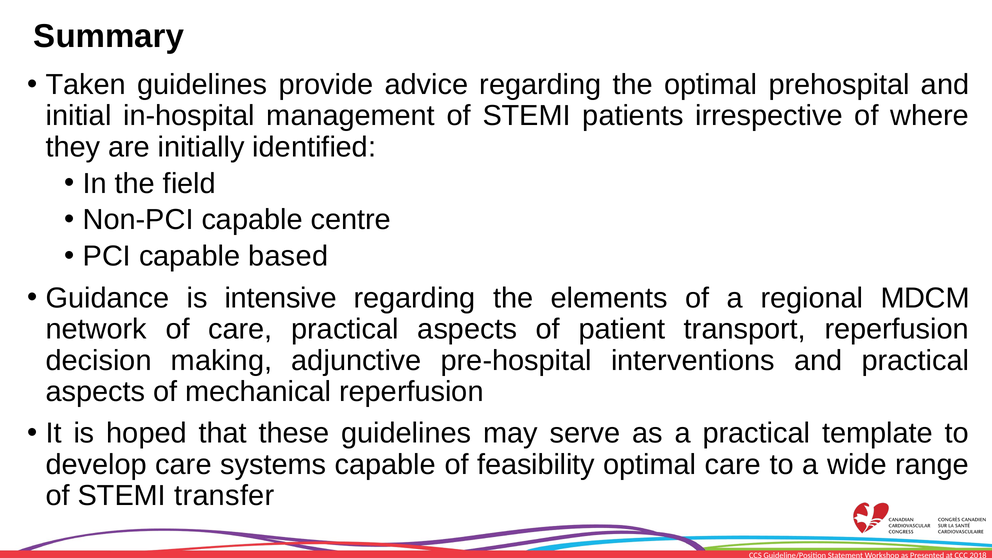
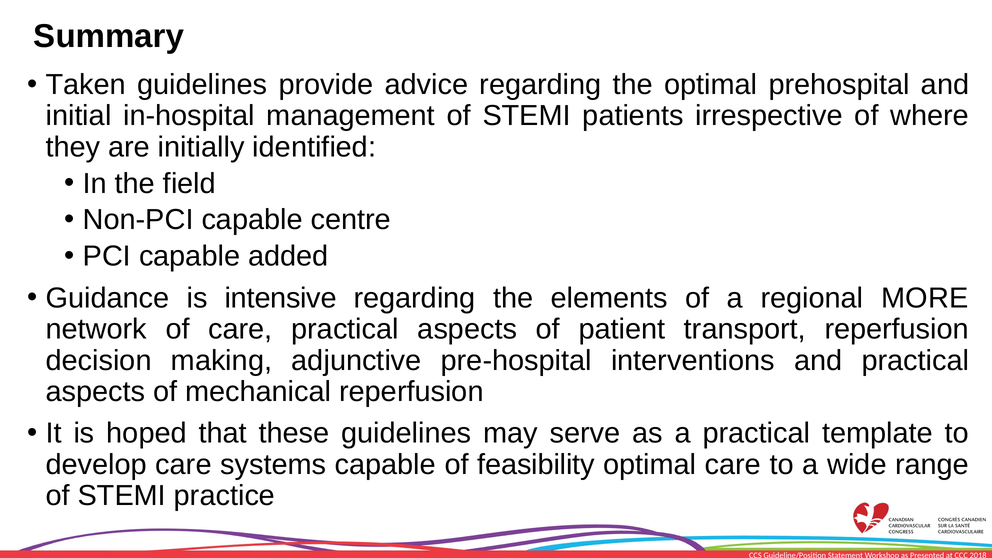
based: based -> added
MDCM: MDCM -> MORE
transfer: transfer -> practice
